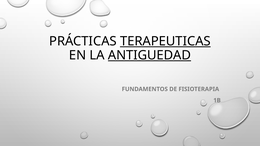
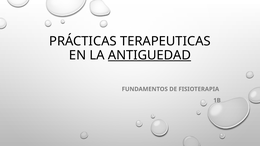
TERAPEUTICAS underline: present -> none
